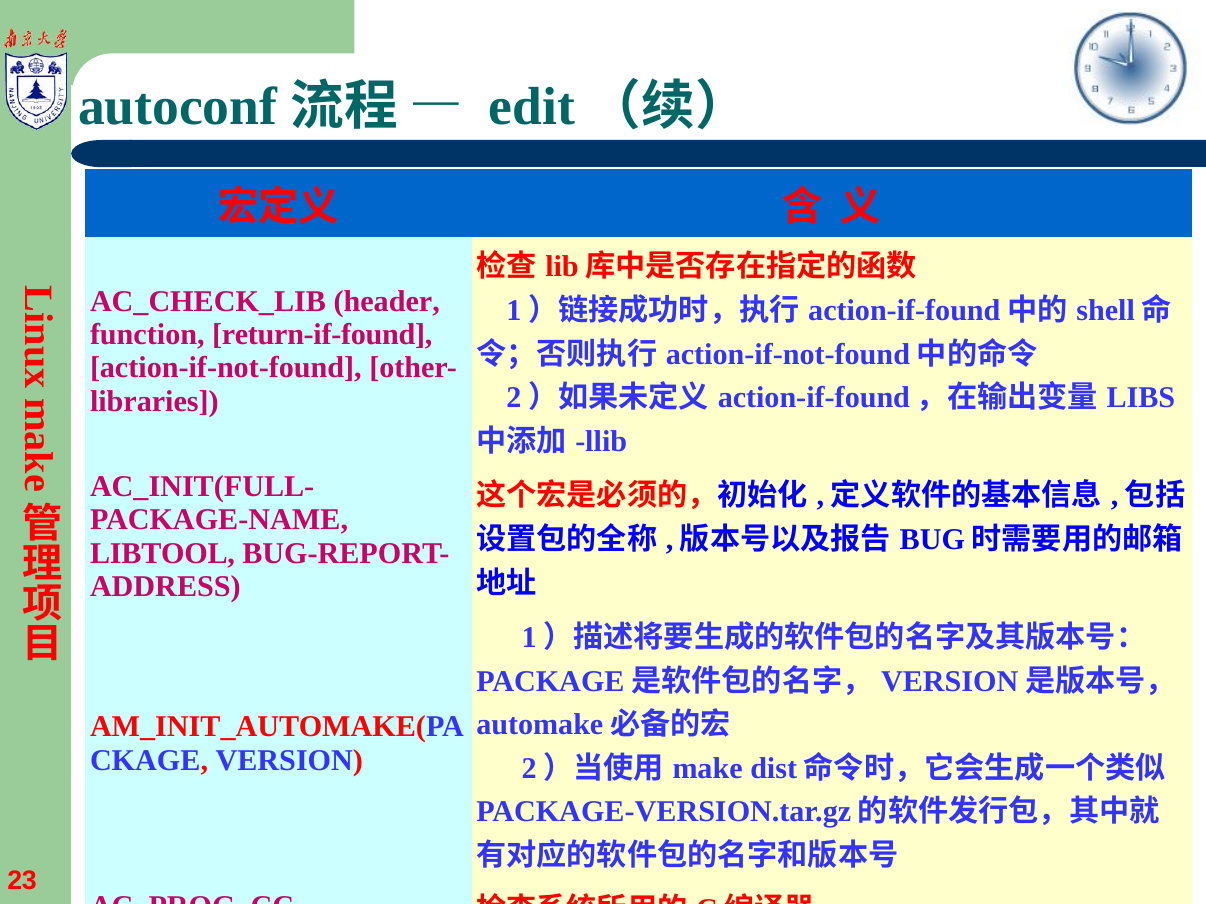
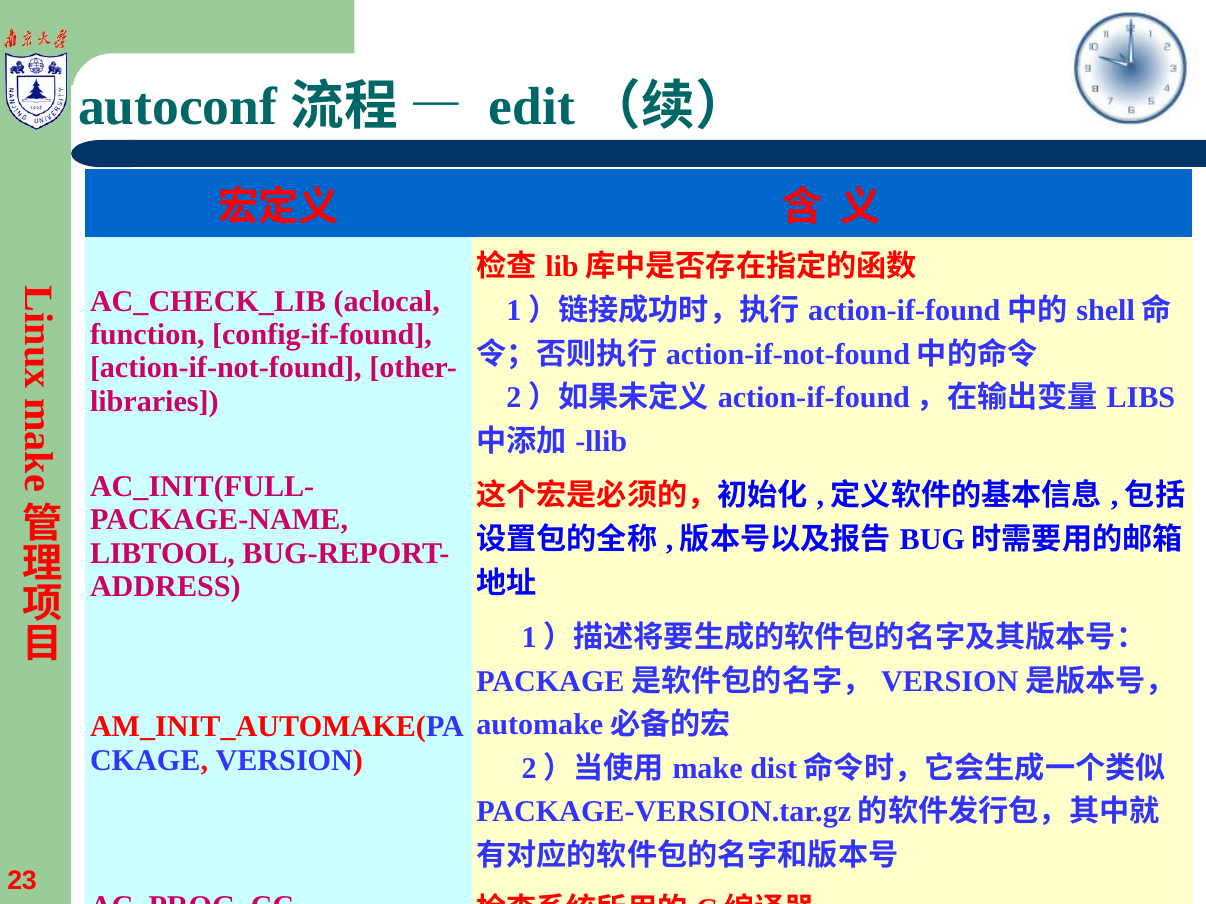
header: header -> aclocal
return-if-found: return-if-found -> config-if-found
